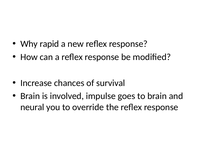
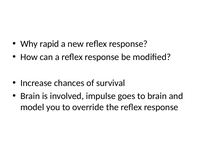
neural: neural -> model
